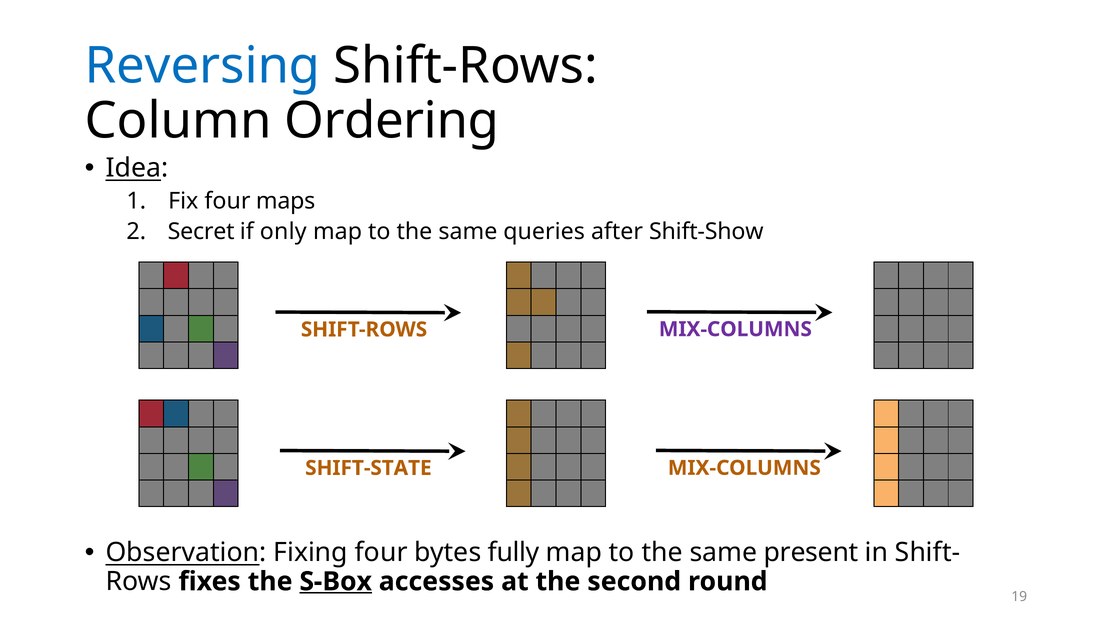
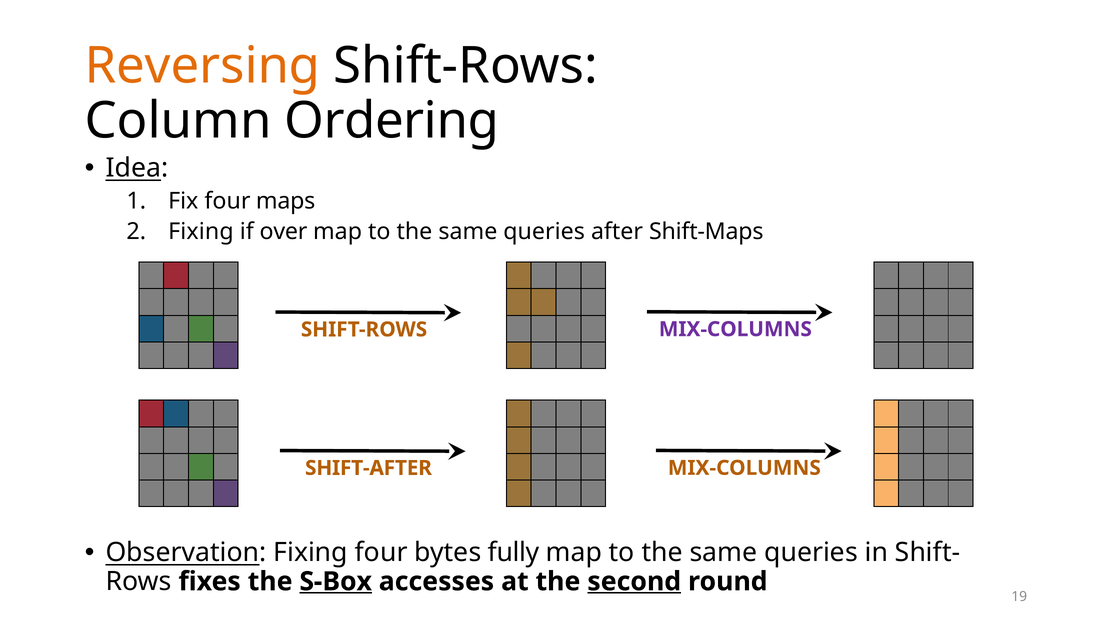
Reversing colour: blue -> orange
Secret at (201, 232): Secret -> Fixing
only: only -> over
Shift-Show: Shift-Show -> Shift-Maps
SHIFT-STATE: SHIFT-STATE -> SHIFT-AFTER
present at (811, 552): present -> queries
second underline: none -> present
